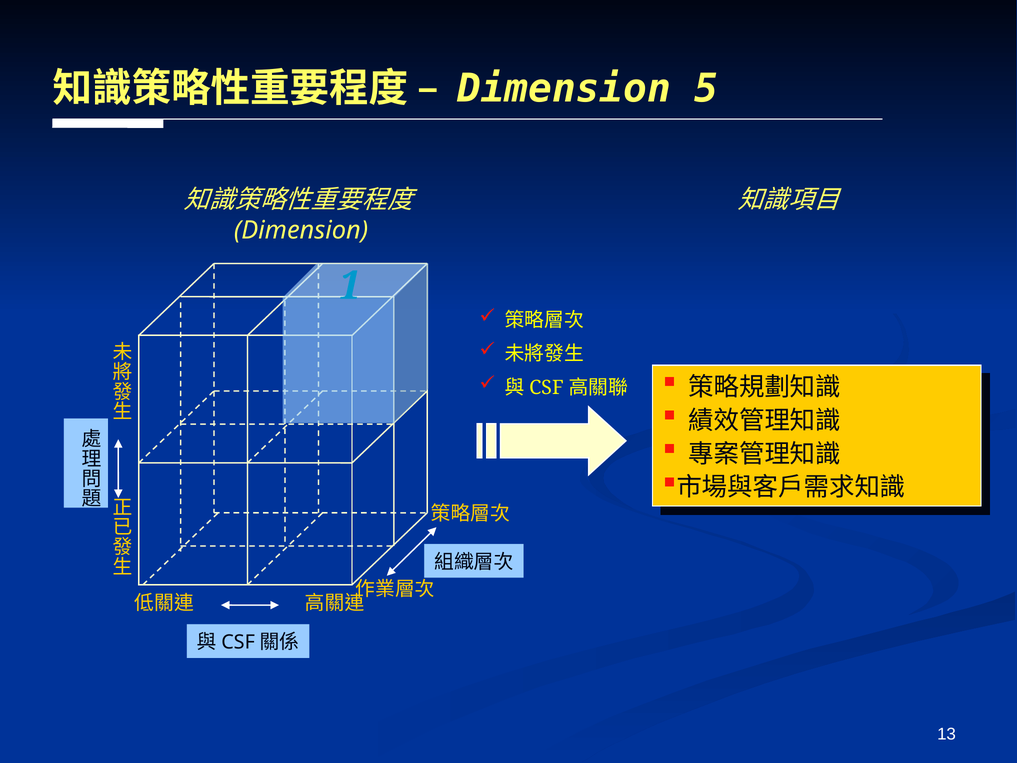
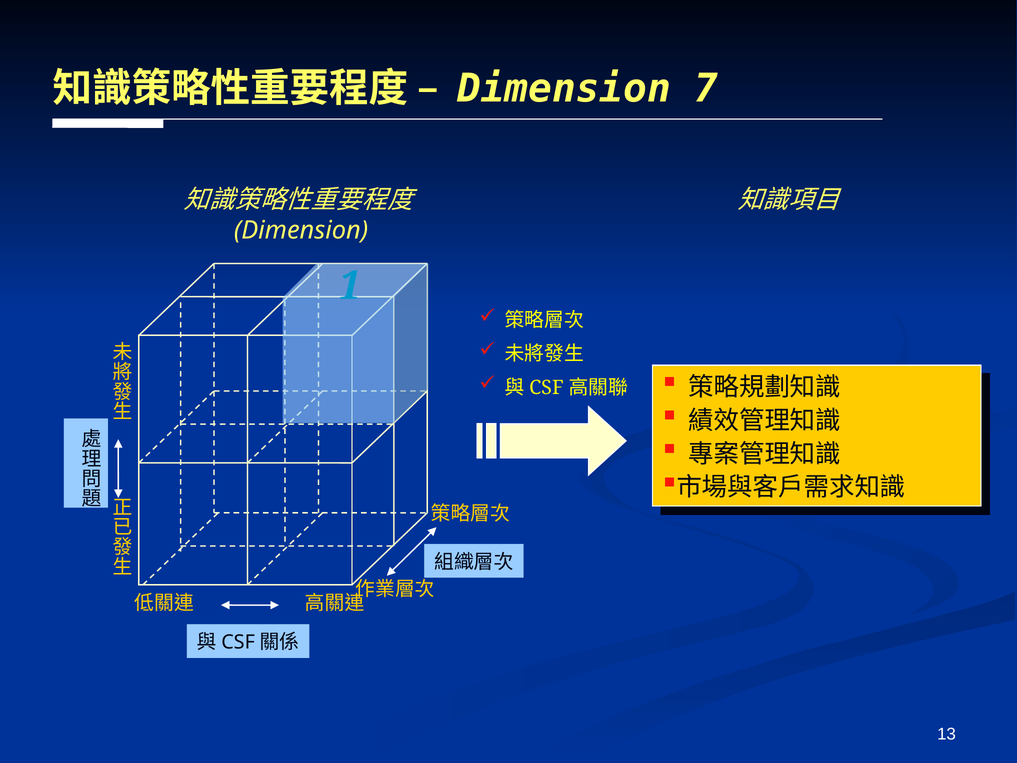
5: 5 -> 7
